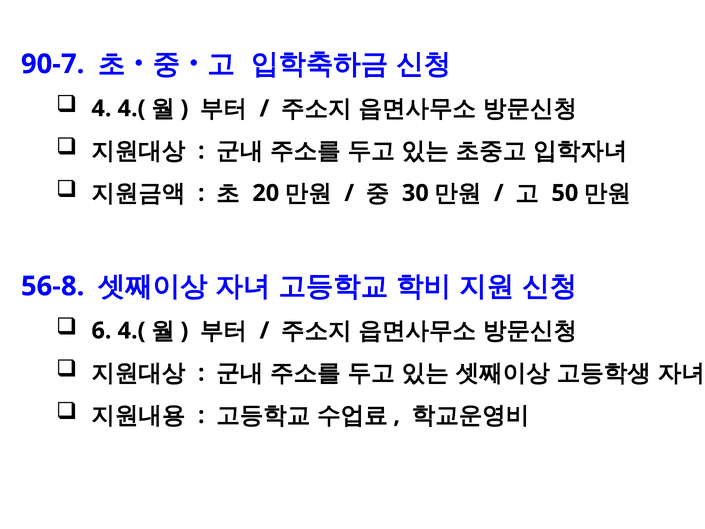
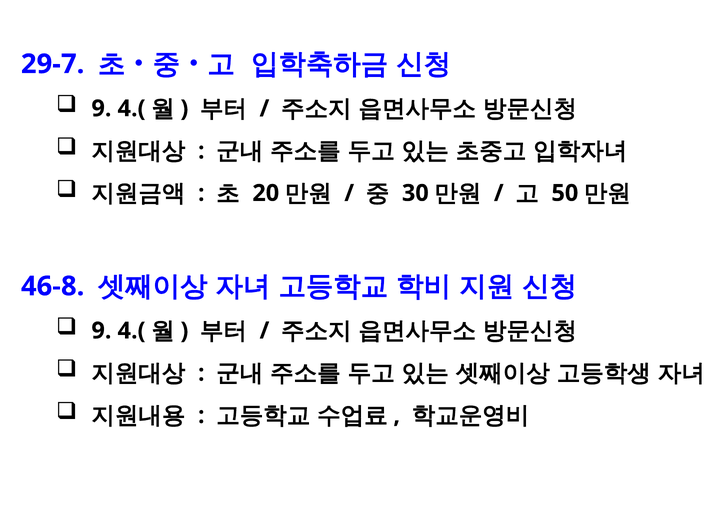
90-7: 90-7 -> 29-7
4 at (101, 108): 4 -> 9
56-8: 56-8 -> 46-8
6 at (101, 331): 6 -> 9
